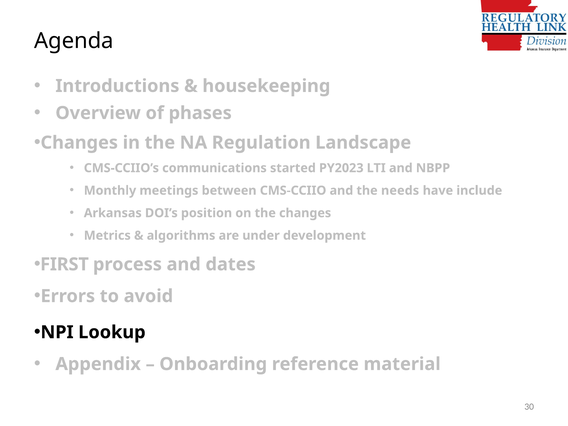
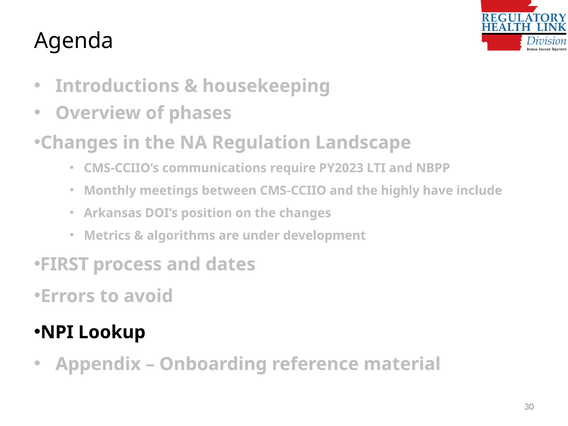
started: started -> require
needs: needs -> highly
